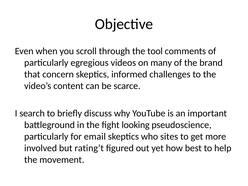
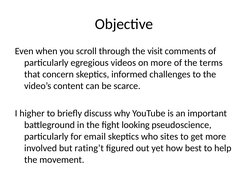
tool: tool -> visit
on many: many -> more
brand: brand -> terms
search: search -> higher
